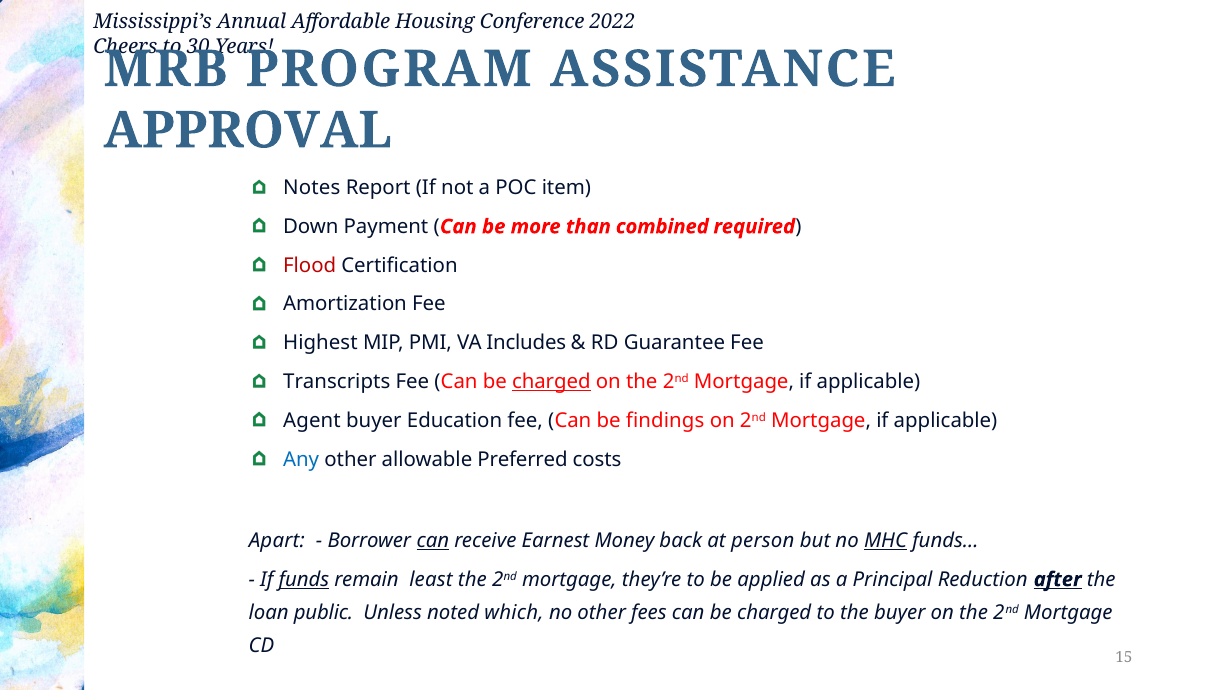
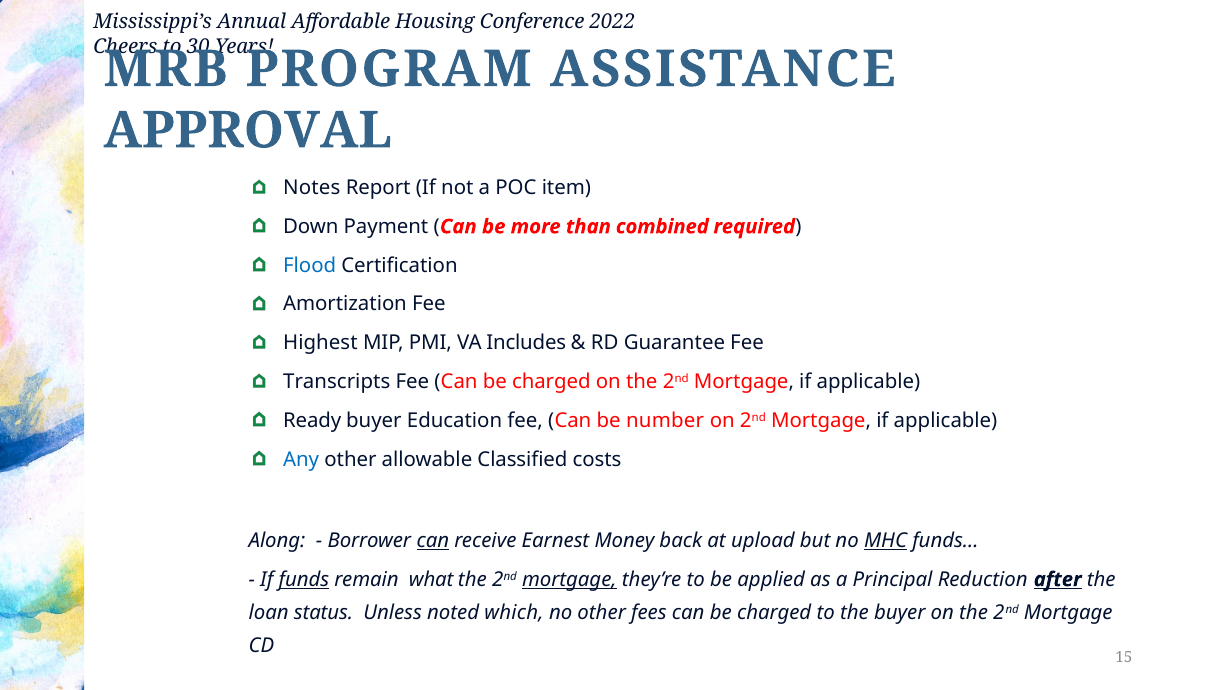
Flood colour: red -> blue
charged at (551, 382) underline: present -> none
Agent: Agent -> Ready
findings: findings -> number
Preferred: Preferred -> Classified
Apart: Apart -> Along
person: person -> upload
least: least -> what
mortgage at (569, 579) underline: none -> present
public: public -> status
